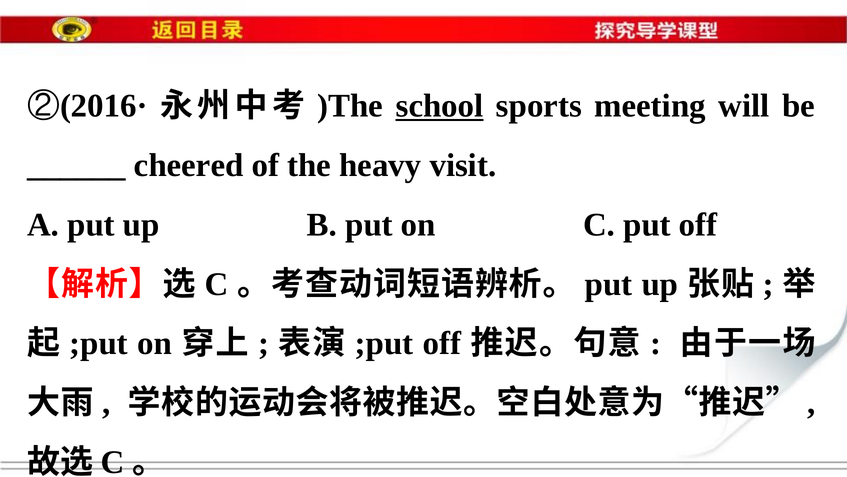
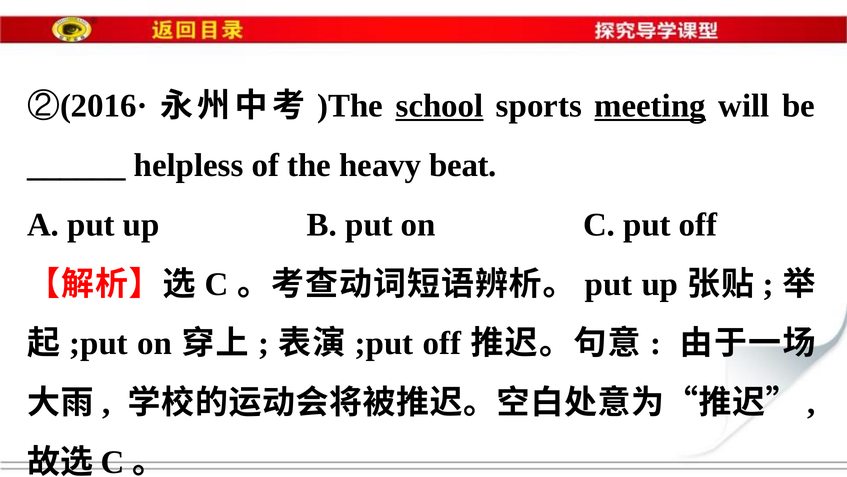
meeting underline: none -> present
cheered: cheered -> helpless
visit: visit -> beat
